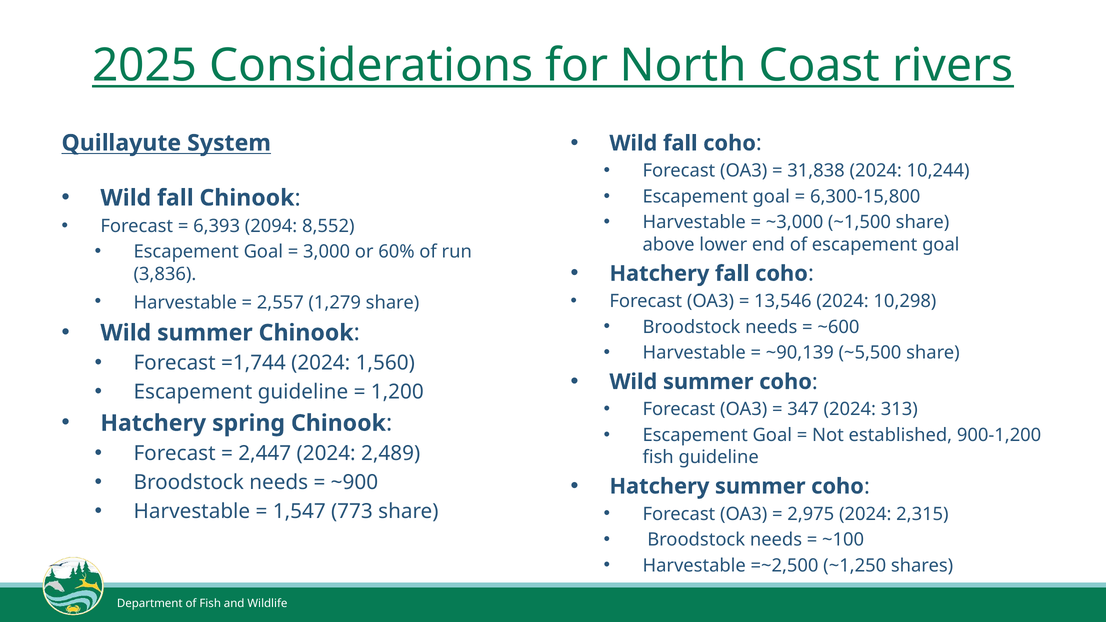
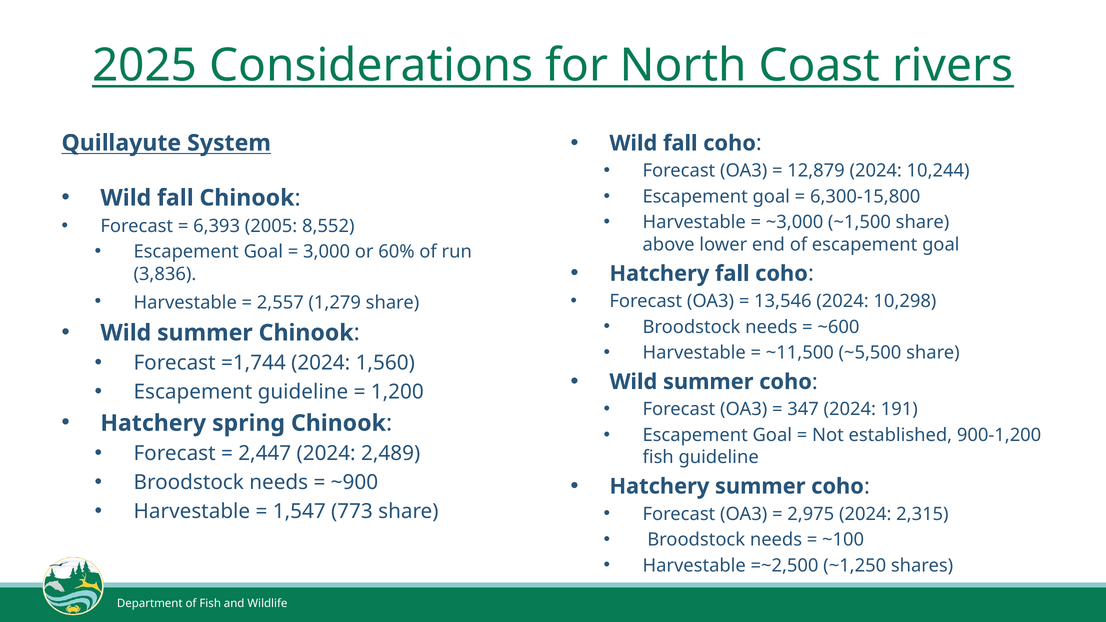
31,838: 31,838 -> 12,879
2094: 2094 -> 2005
~90,139: ~90,139 -> ~11,500
313: 313 -> 191
